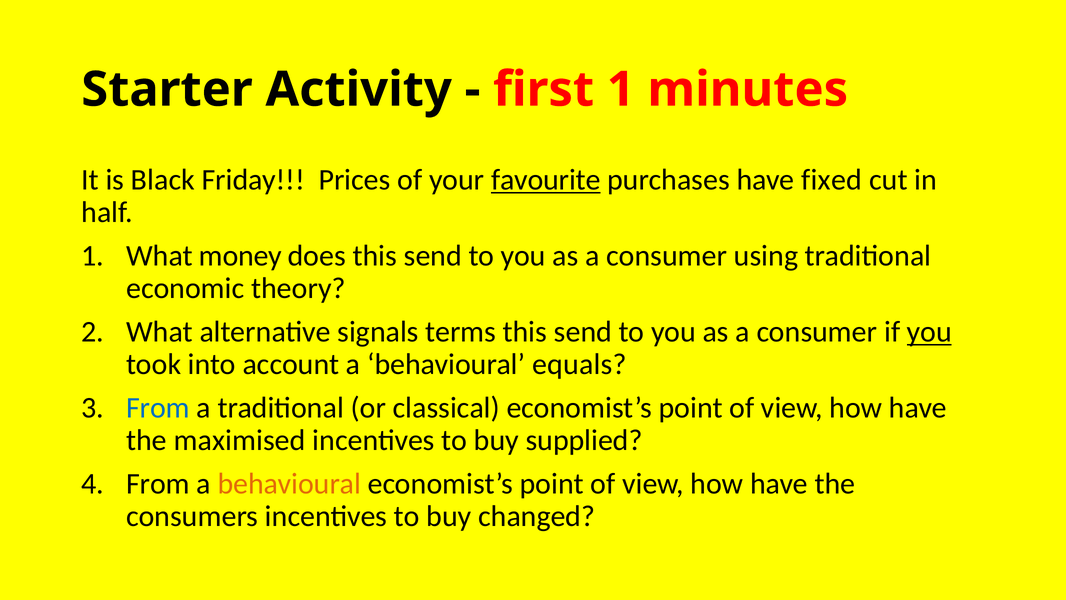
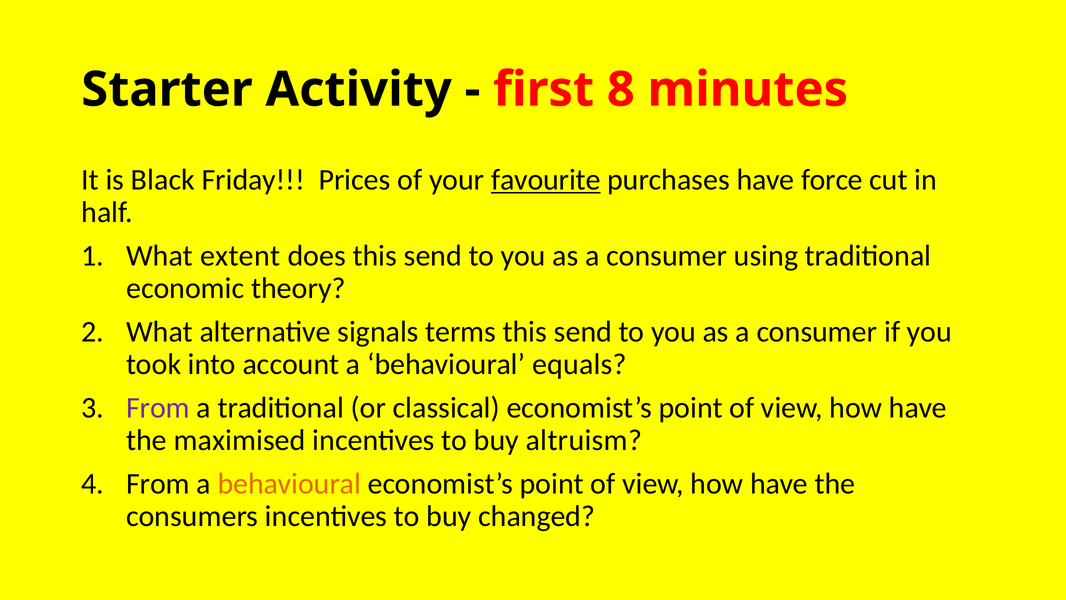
first 1: 1 -> 8
fixed: fixed -> force
money: money -> extent
you at (929, 332) underline: present -> none
From at (158, 408) colour: blue -> purple
supplied: supplied -> altruism
